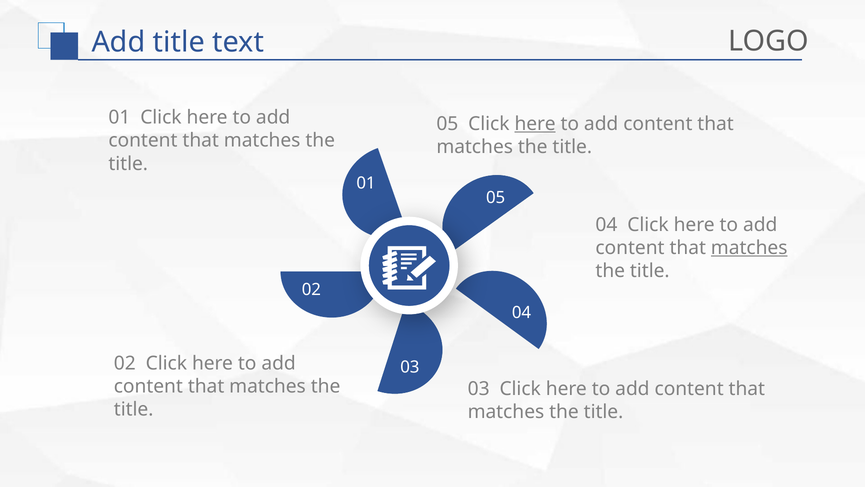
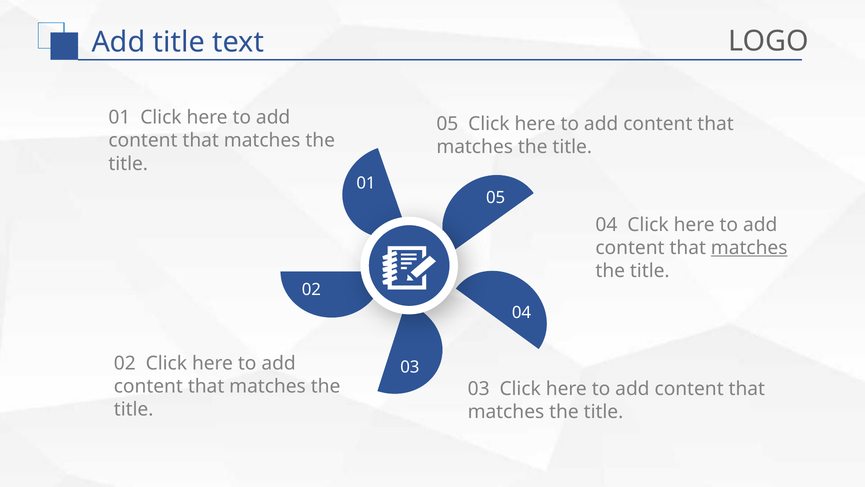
here at (535, 124) underline: present -> none
